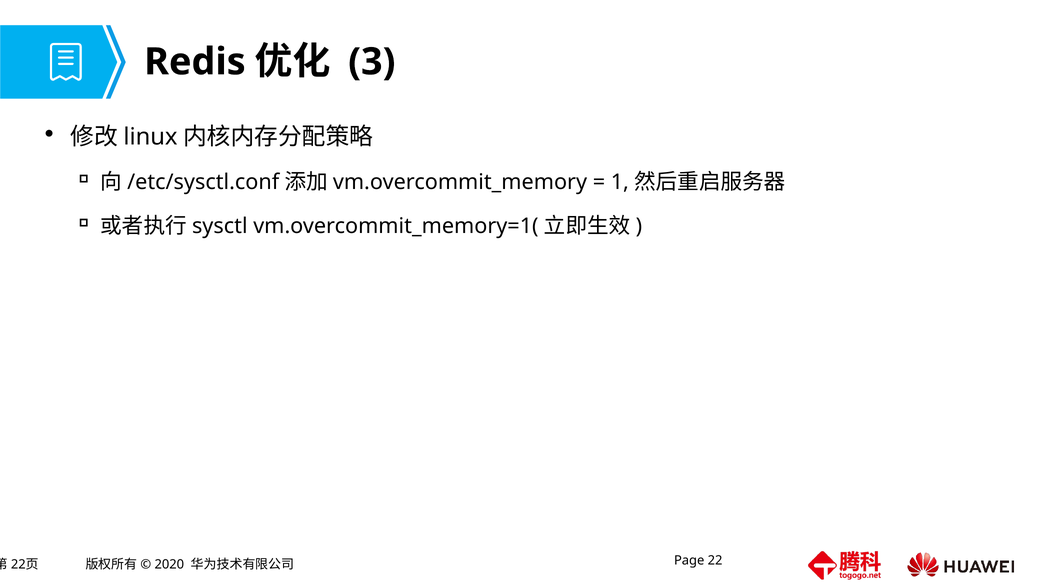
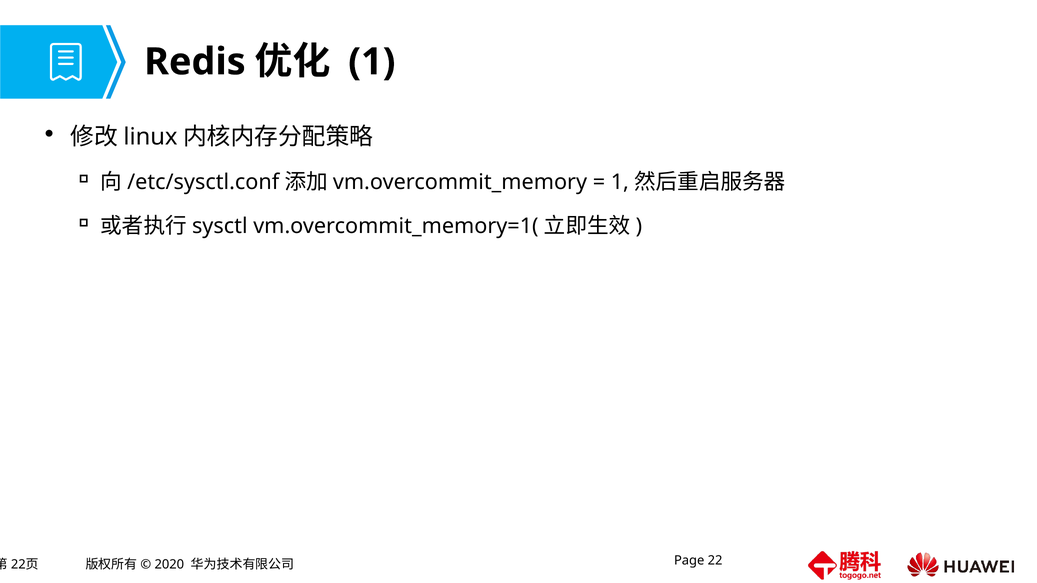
3 at (372, 62): 3 -> 1
